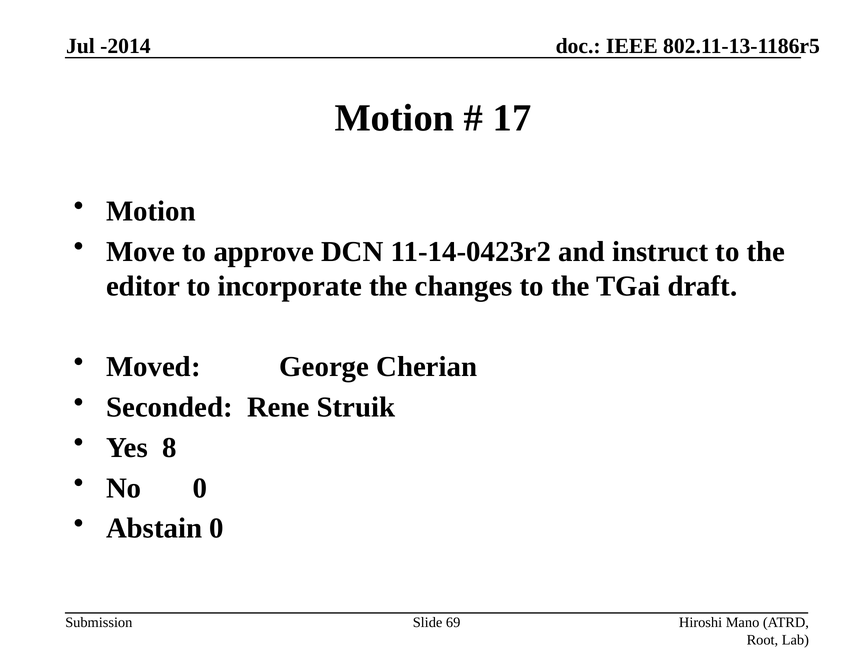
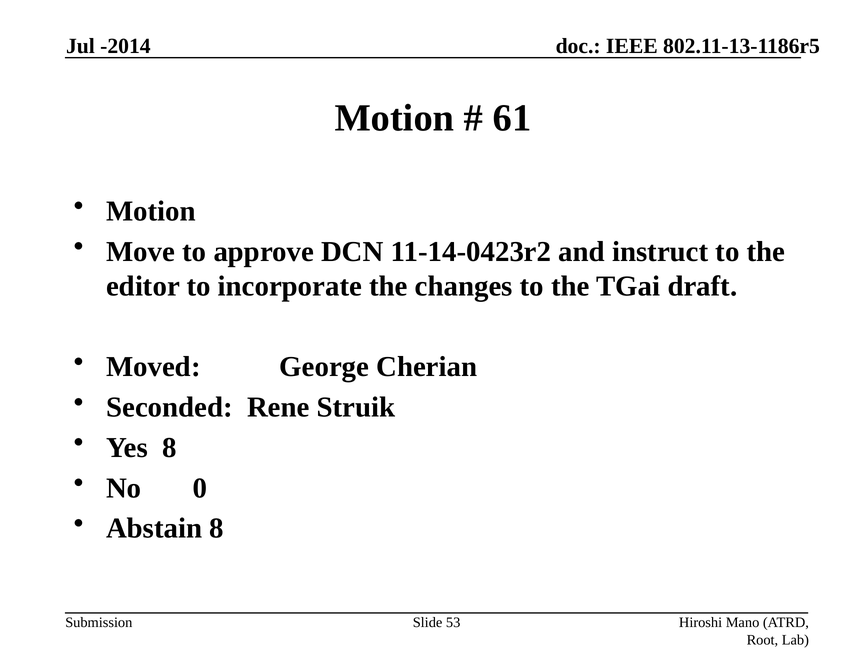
17: 17 -> 61
Abstain 0: 0 -> 8
69: 69 -> 53
